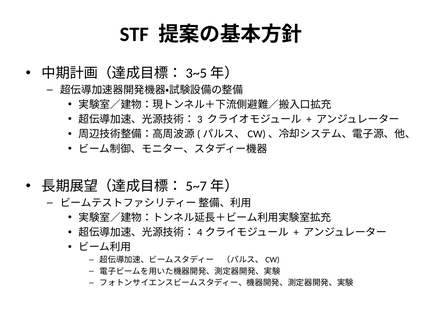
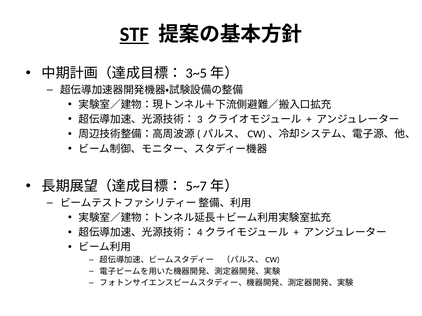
STF underline: none -> present
